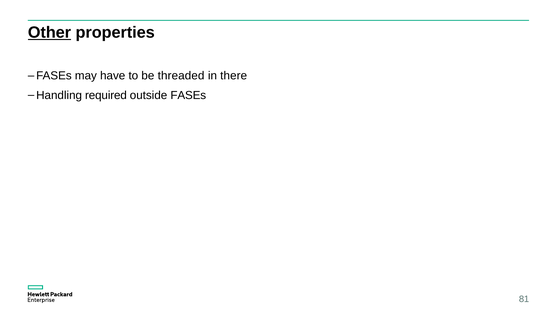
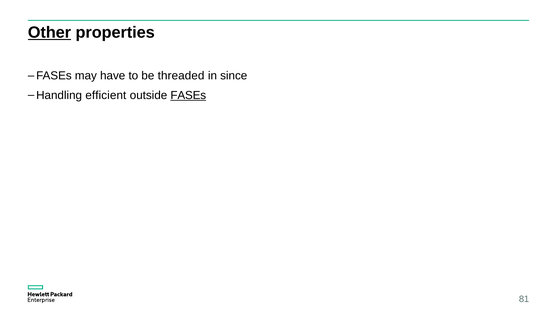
there: there -> since
required: required -> efficient
FASEs at (188, 95) underline: none -> present
